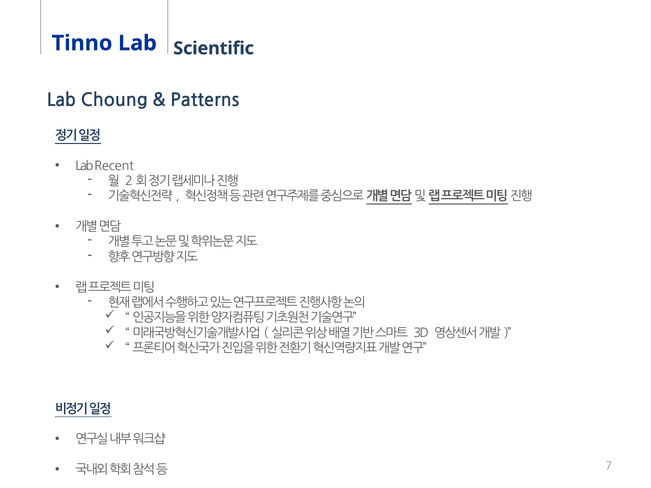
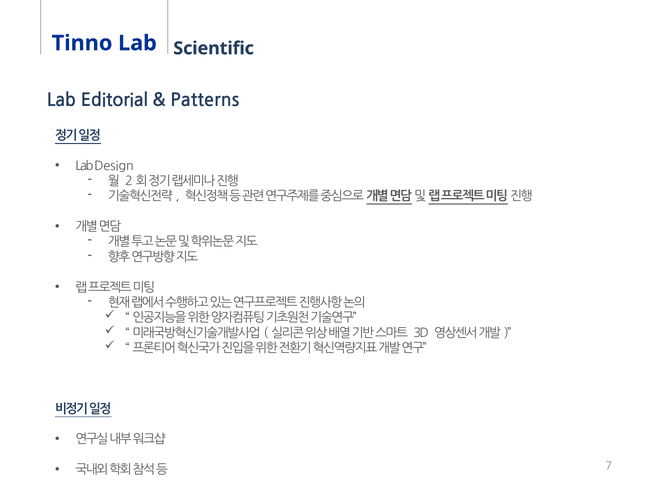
Choung: Choung -> Editorial
Recent: Recent -> Design
